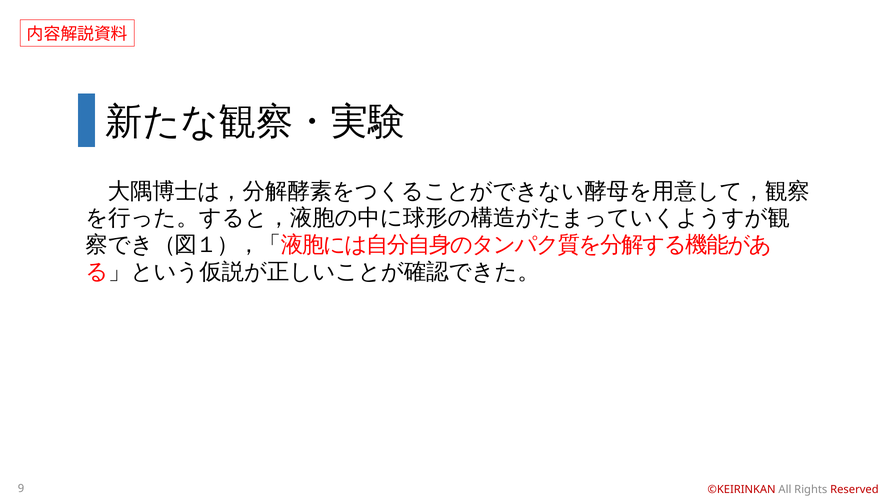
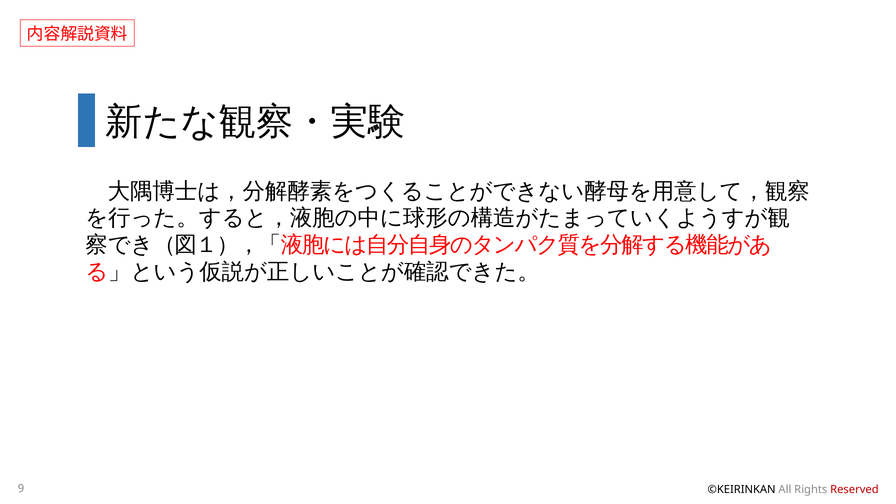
©KEIRINKAN colour: red -> black
